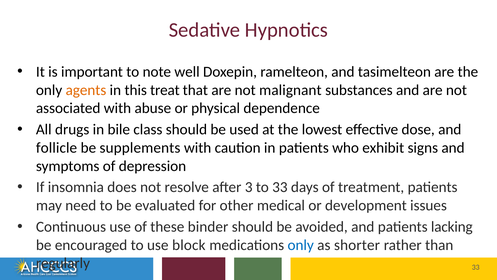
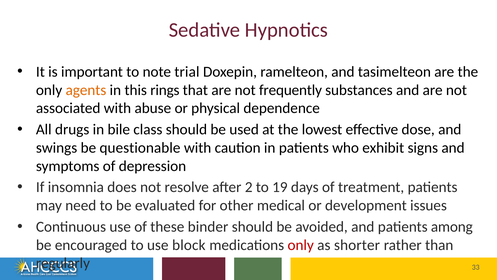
well: well -> trial
treat: treat -> rings
malignant: malignant -> frequently
follicle: follicle -> swings
supplements: supplements -> questionable
3: 3 -> 2
to 33: 33 -> 19
lacking: lacking -> among
only at (301, 245) colour: blue -> red
